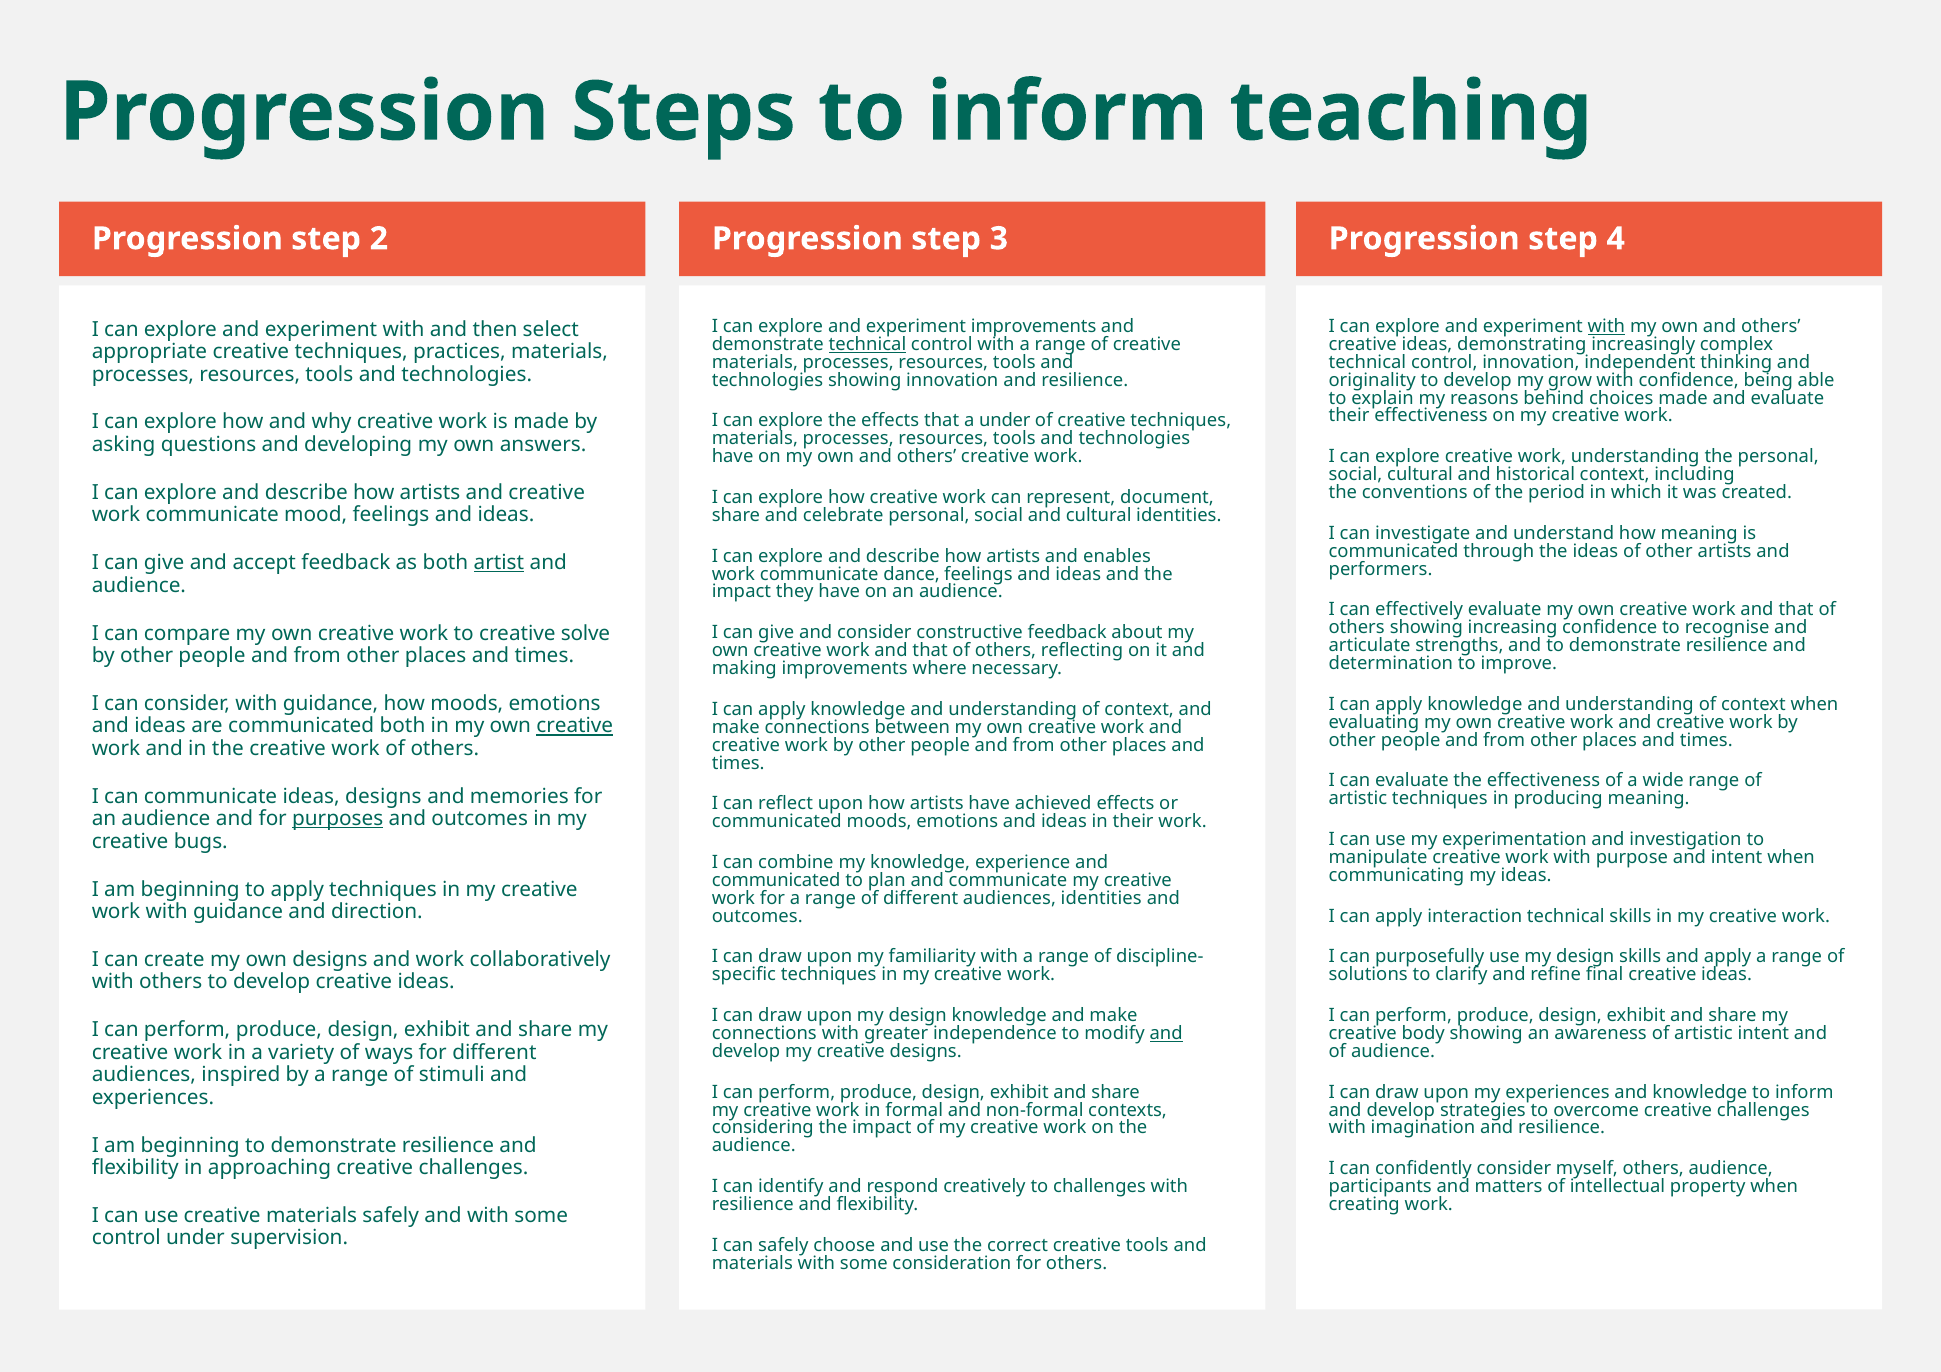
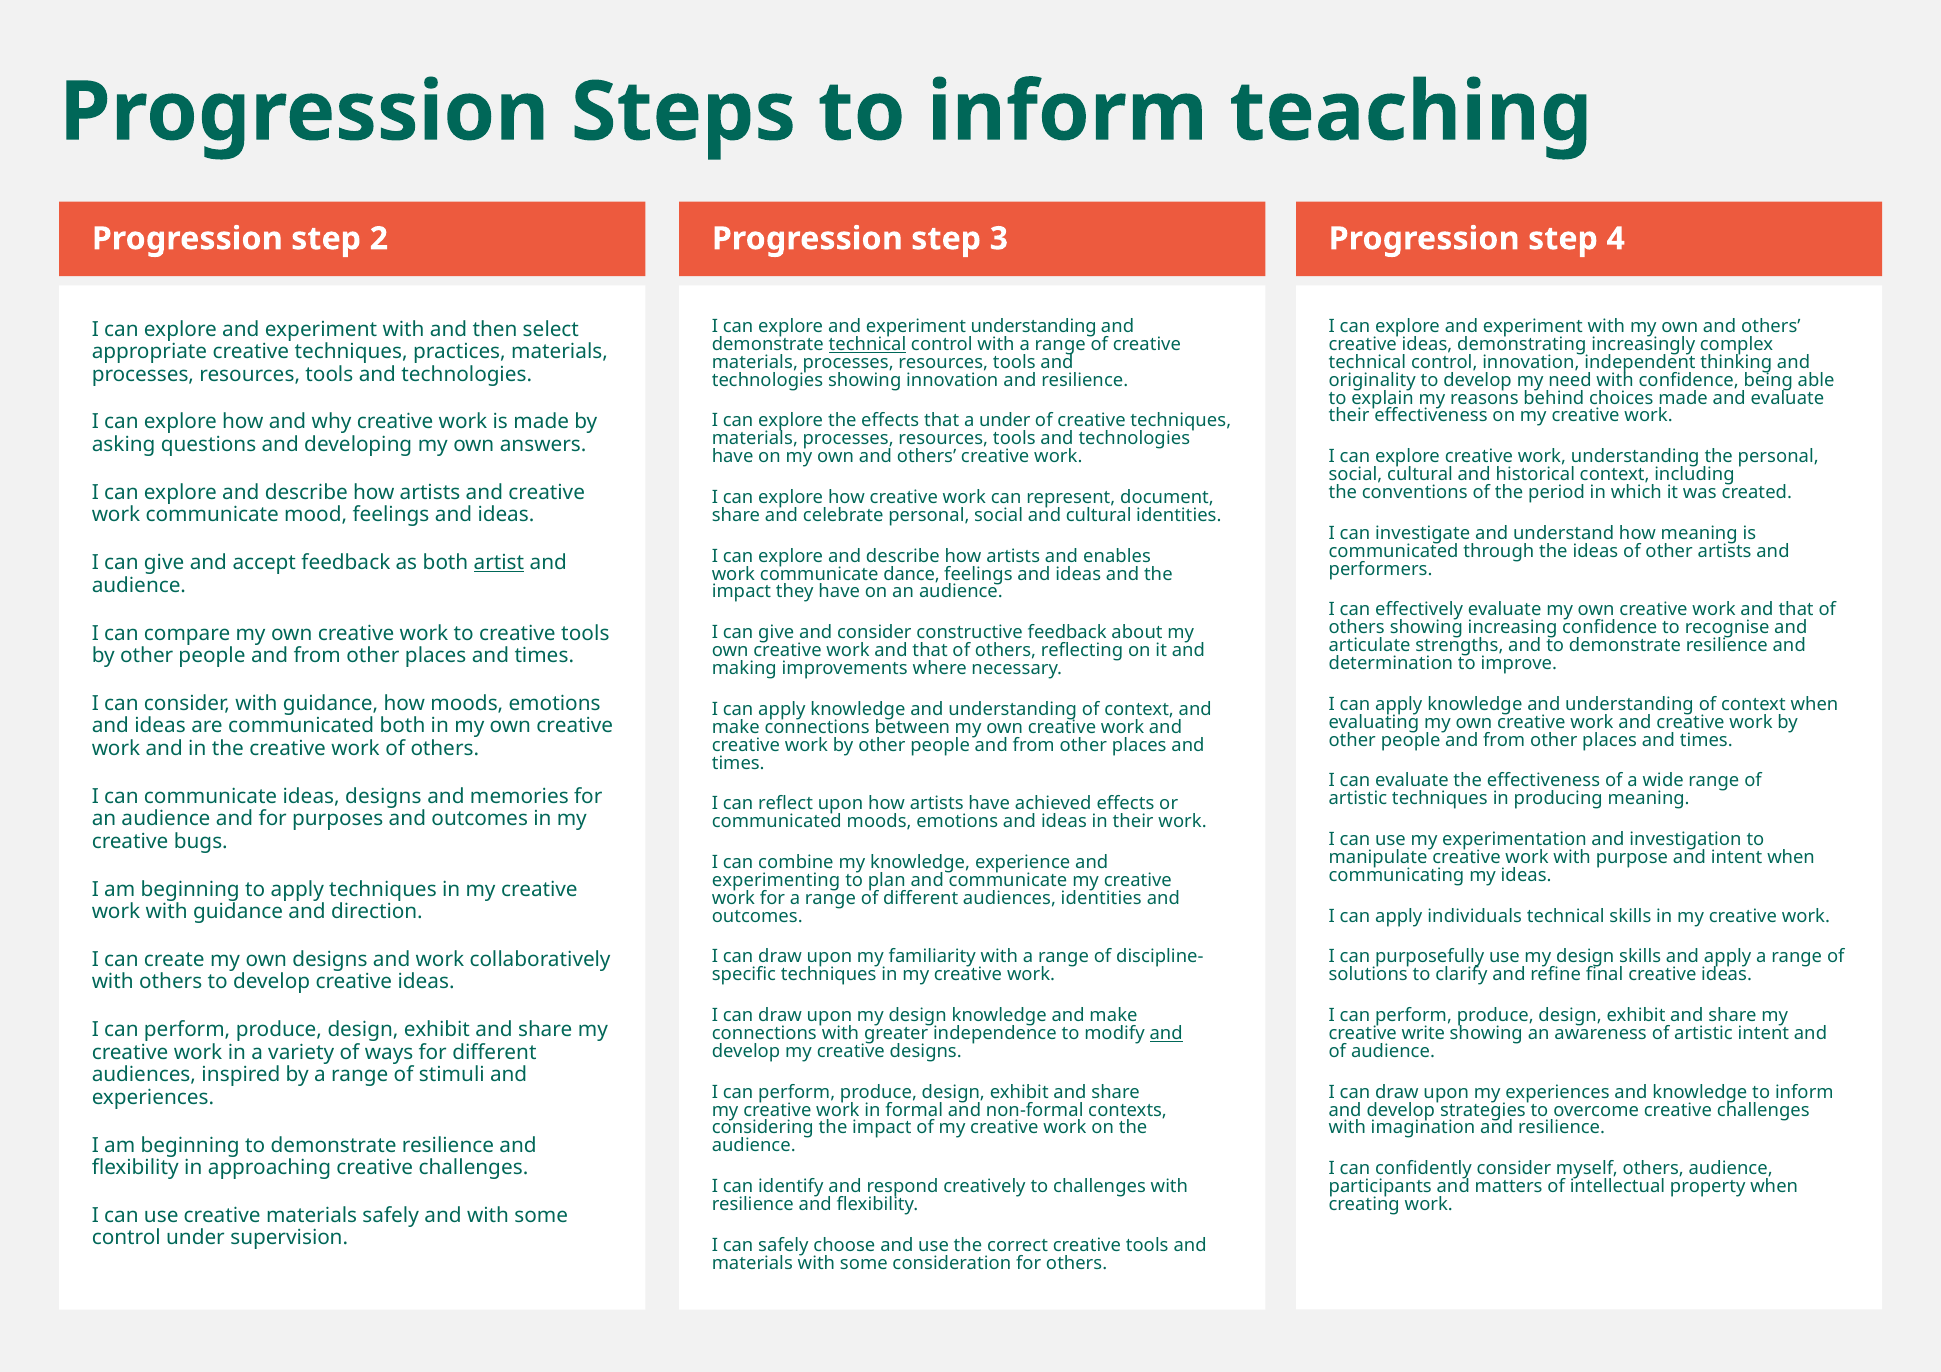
experiment improvements: improvements -> understanding
with at (1606, 326) underline: present -> none
grow: grow -> need
to creative solve: solve -> tools
creative at (575, 726) underline: present -> none
purposes underline: present -> none
communicated at (776, 881): communicated -> experimenting
interaction: interaction -> individuals
body: body -> write
